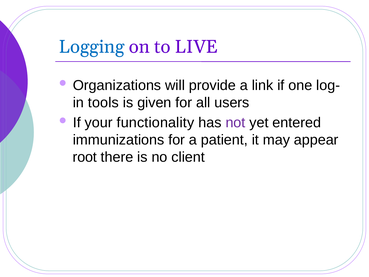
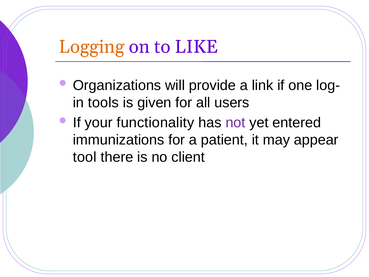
Logging colour: blue -> orange
LIVE: LIVE -> LIKE
root: root -> tool
